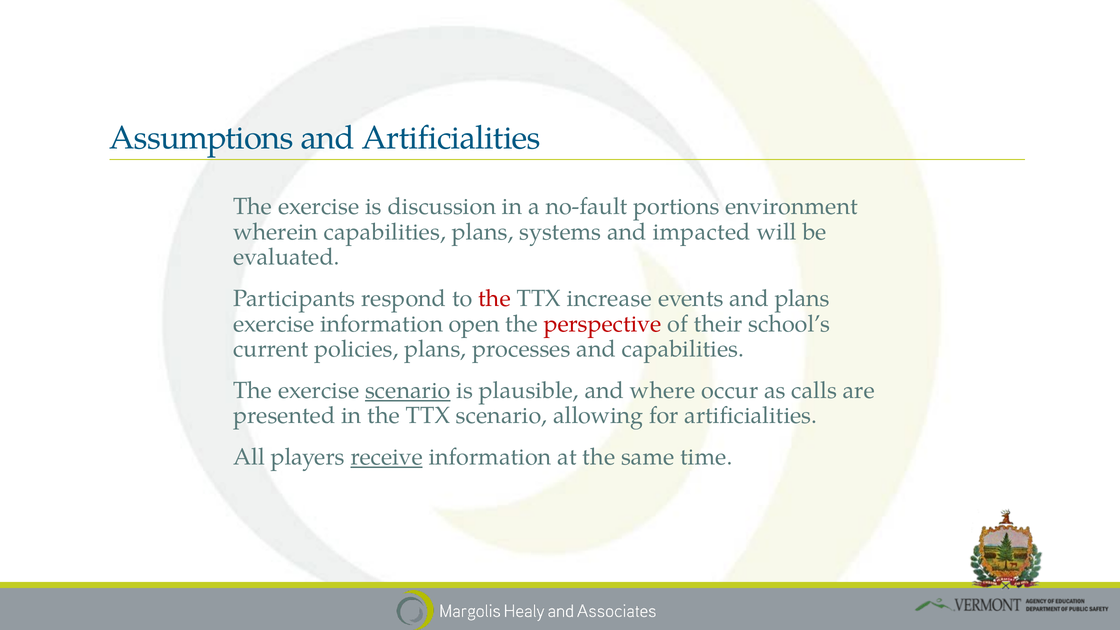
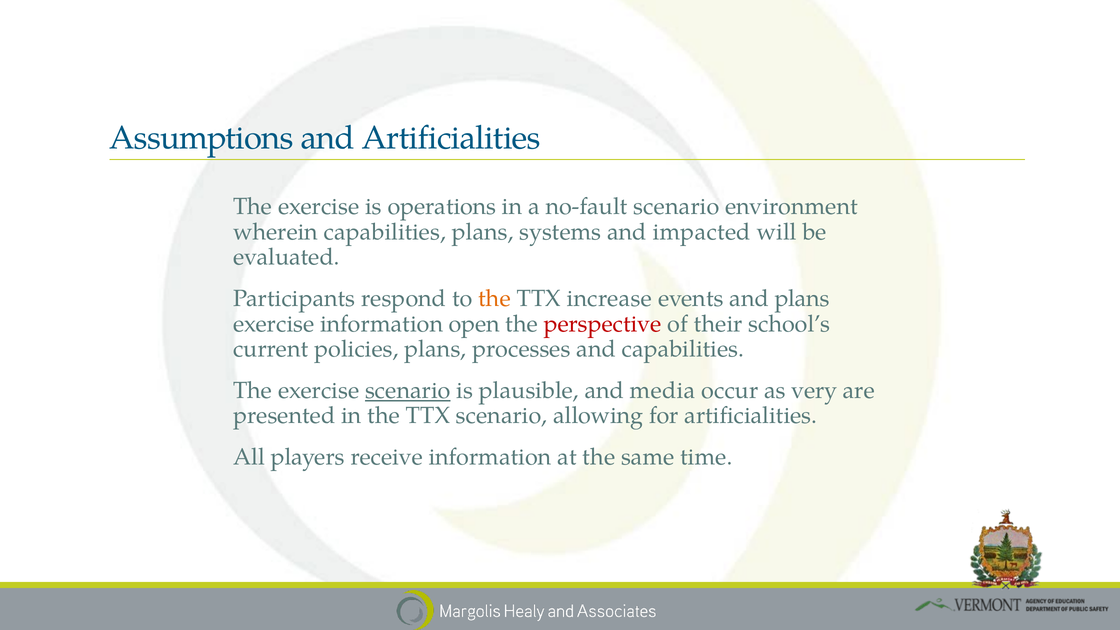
discussion: discussion -> operations
no-fault portions: portions -> scenario
the at (494, 299) colour: red -> orange
where: where -> media
calls: calls -> very
receive underline: present -> none
